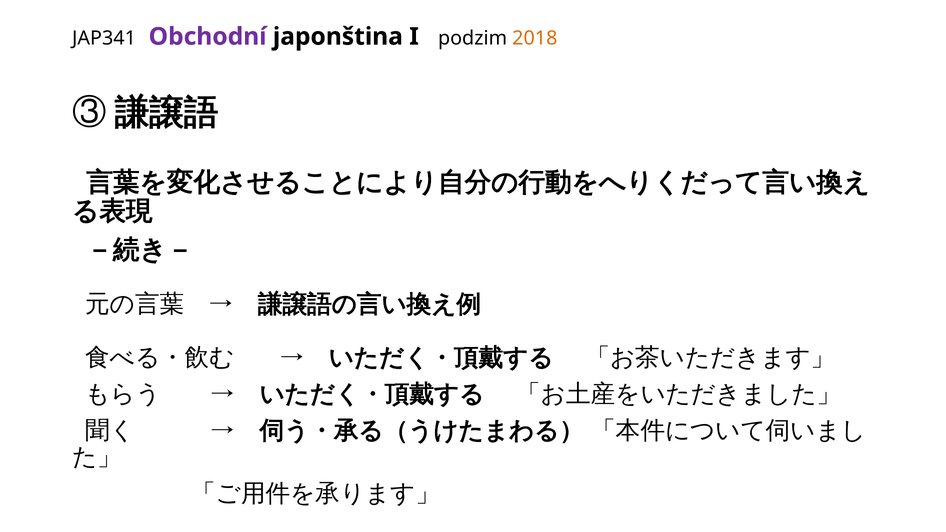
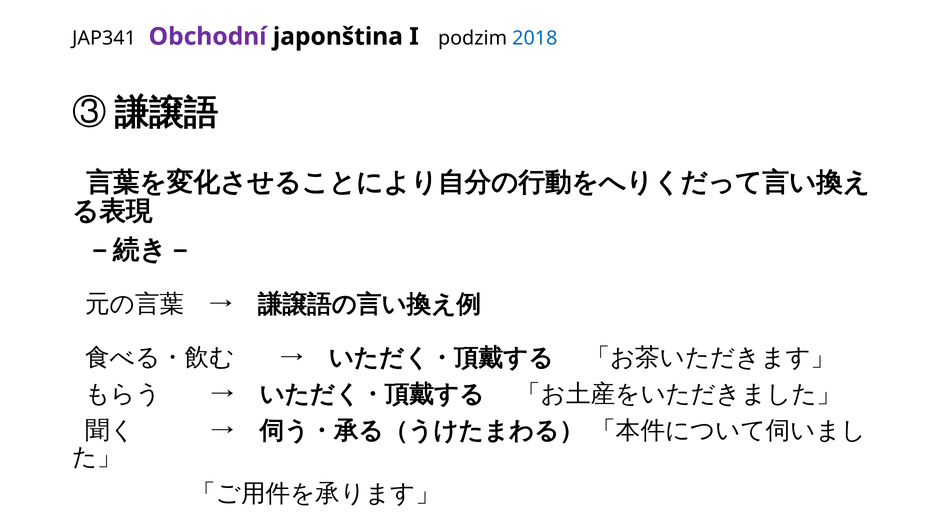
2018 colour: orange -> blue
